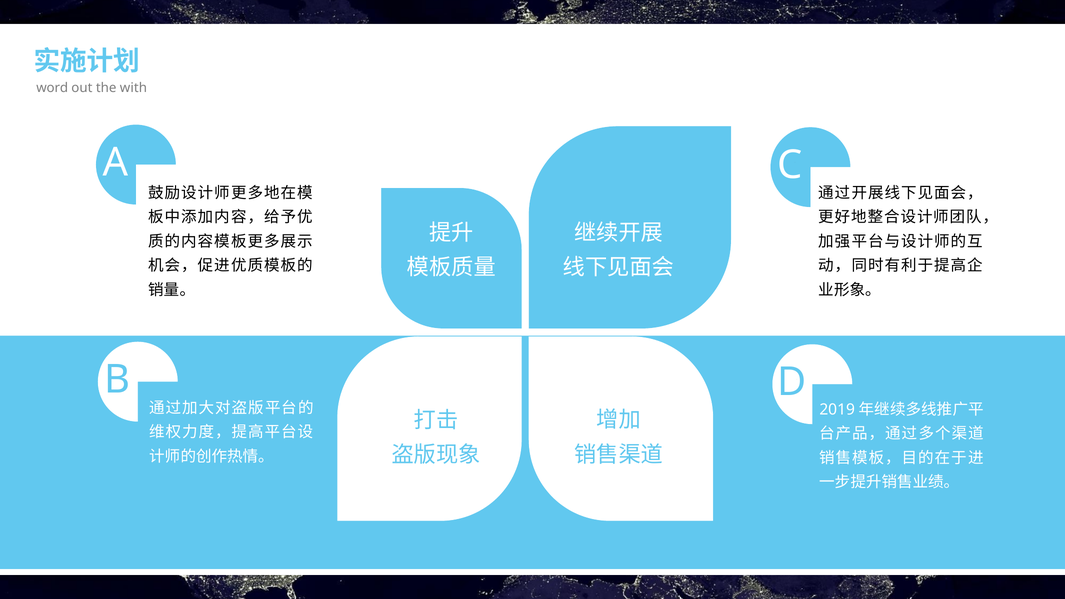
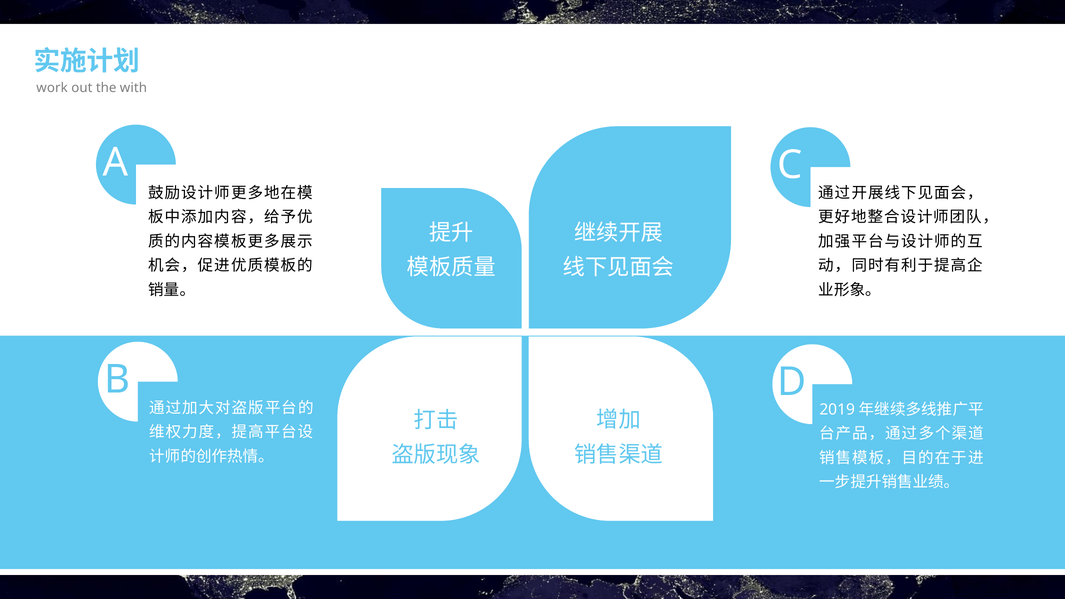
word: word -> work
